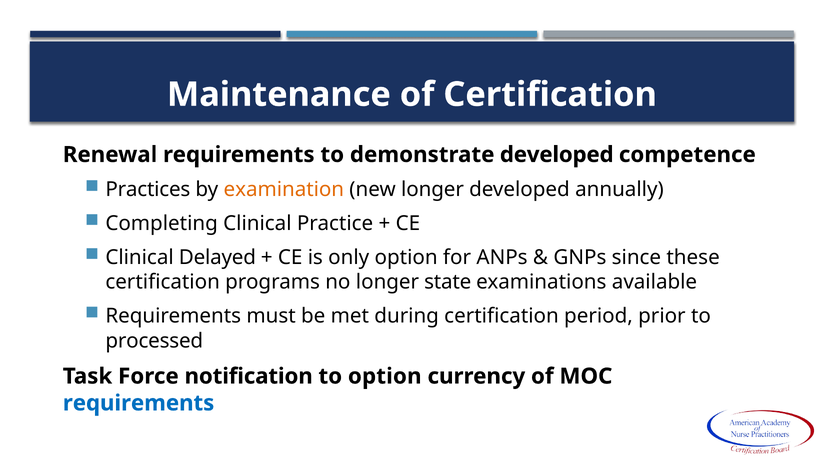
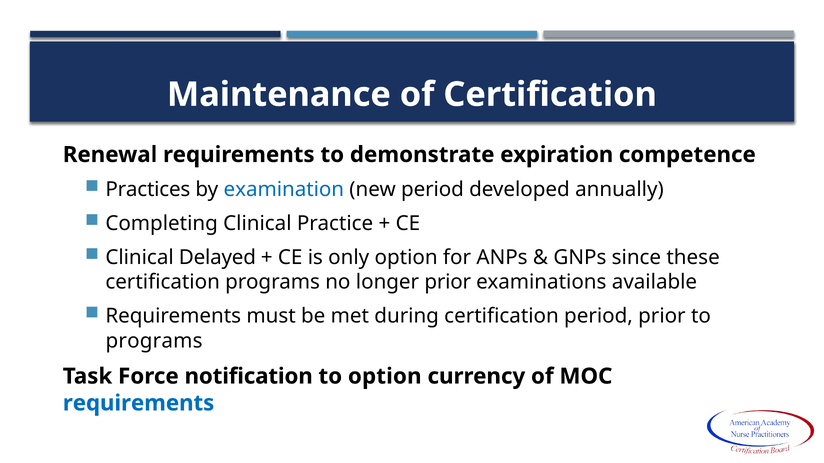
demonstrate developed: developed -> expiration
examination colour: orange -> blue
new longer: longer -> period
longer state: state -> prior
processed at (154, 341): processed -> programs
